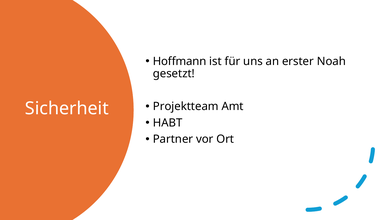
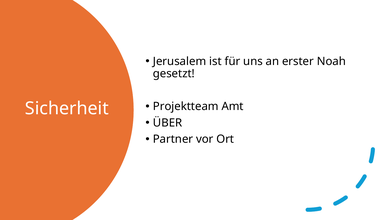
Hoffmann: Hoffmann -> Jerusalem
HABT: HABT -> ÜBER
